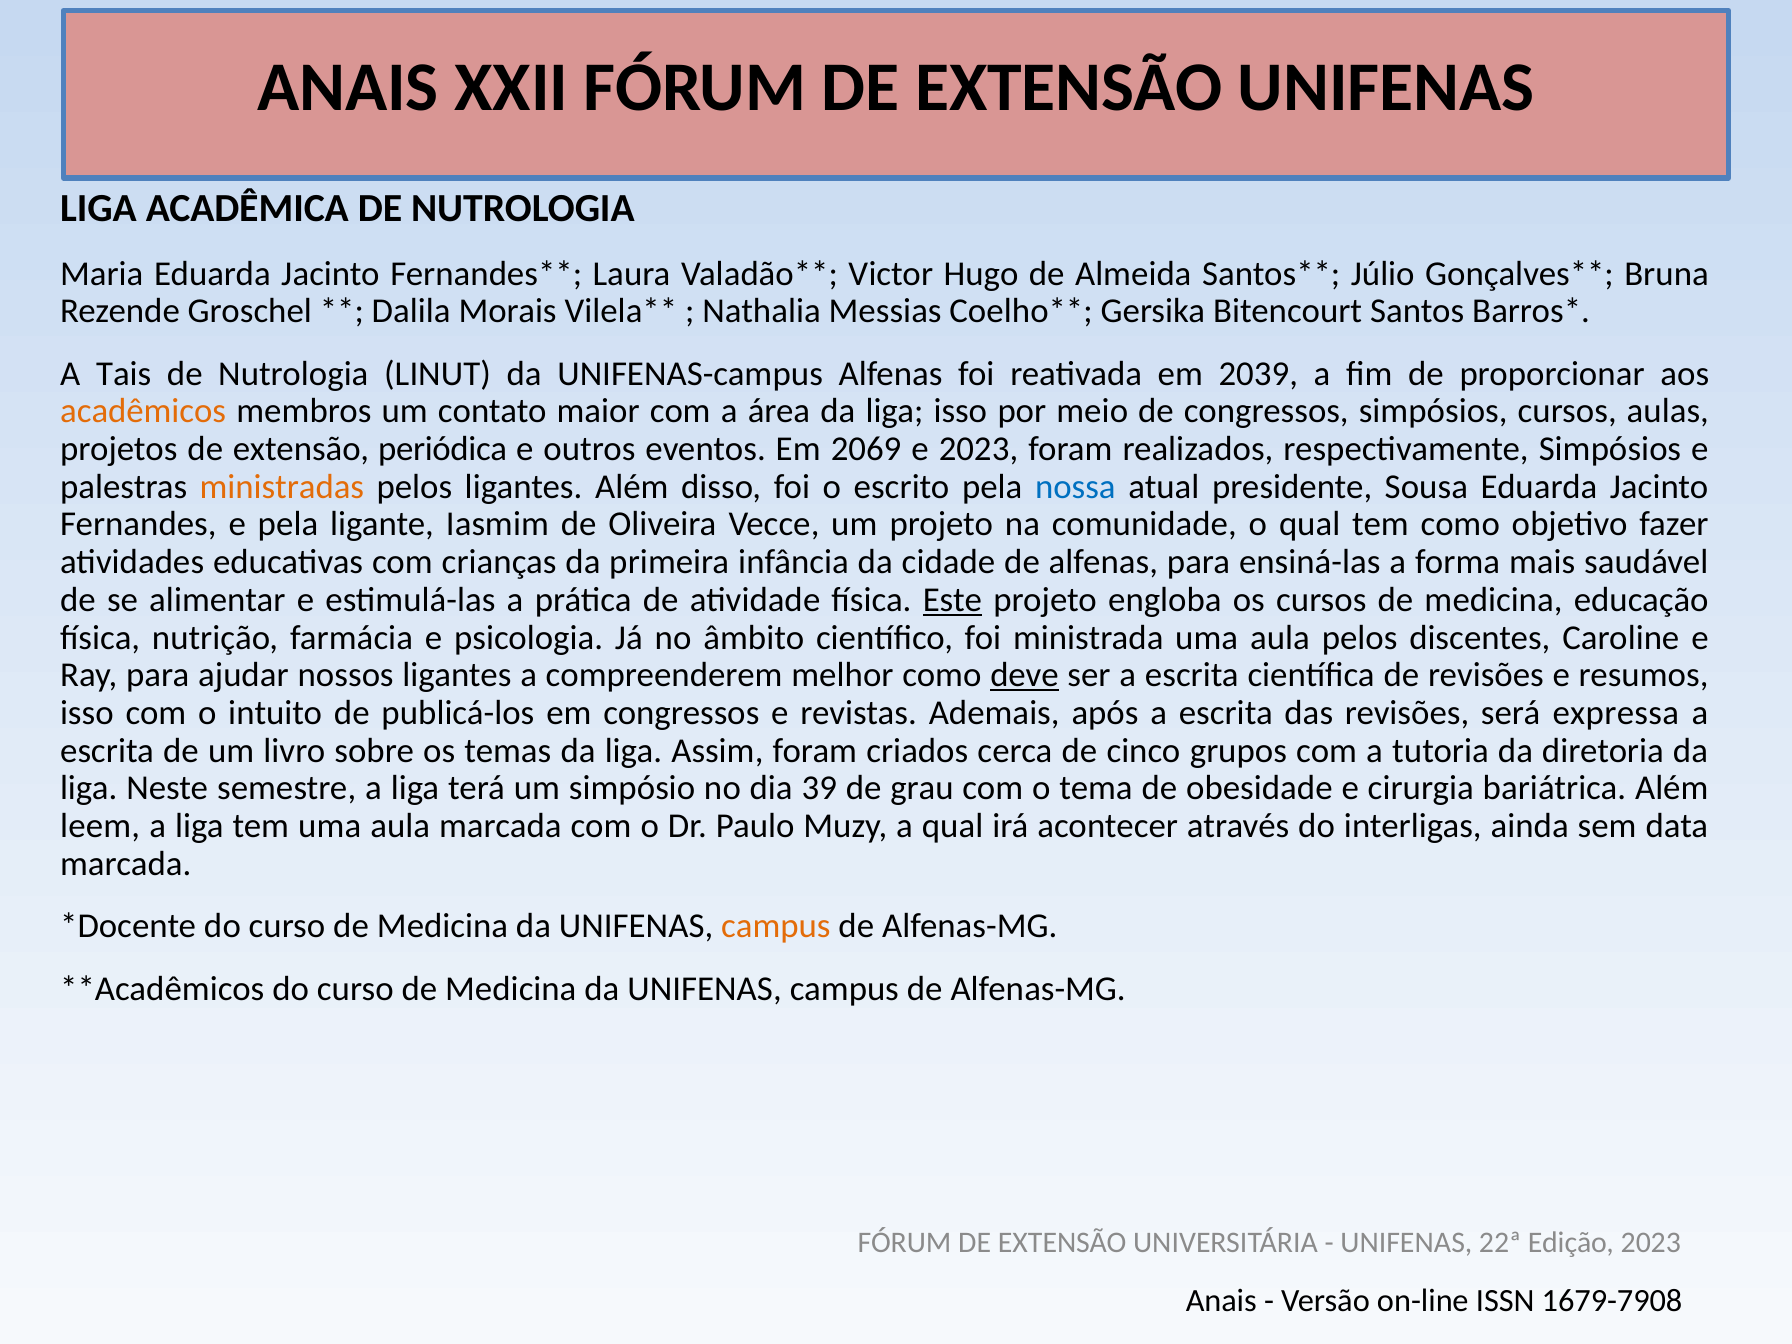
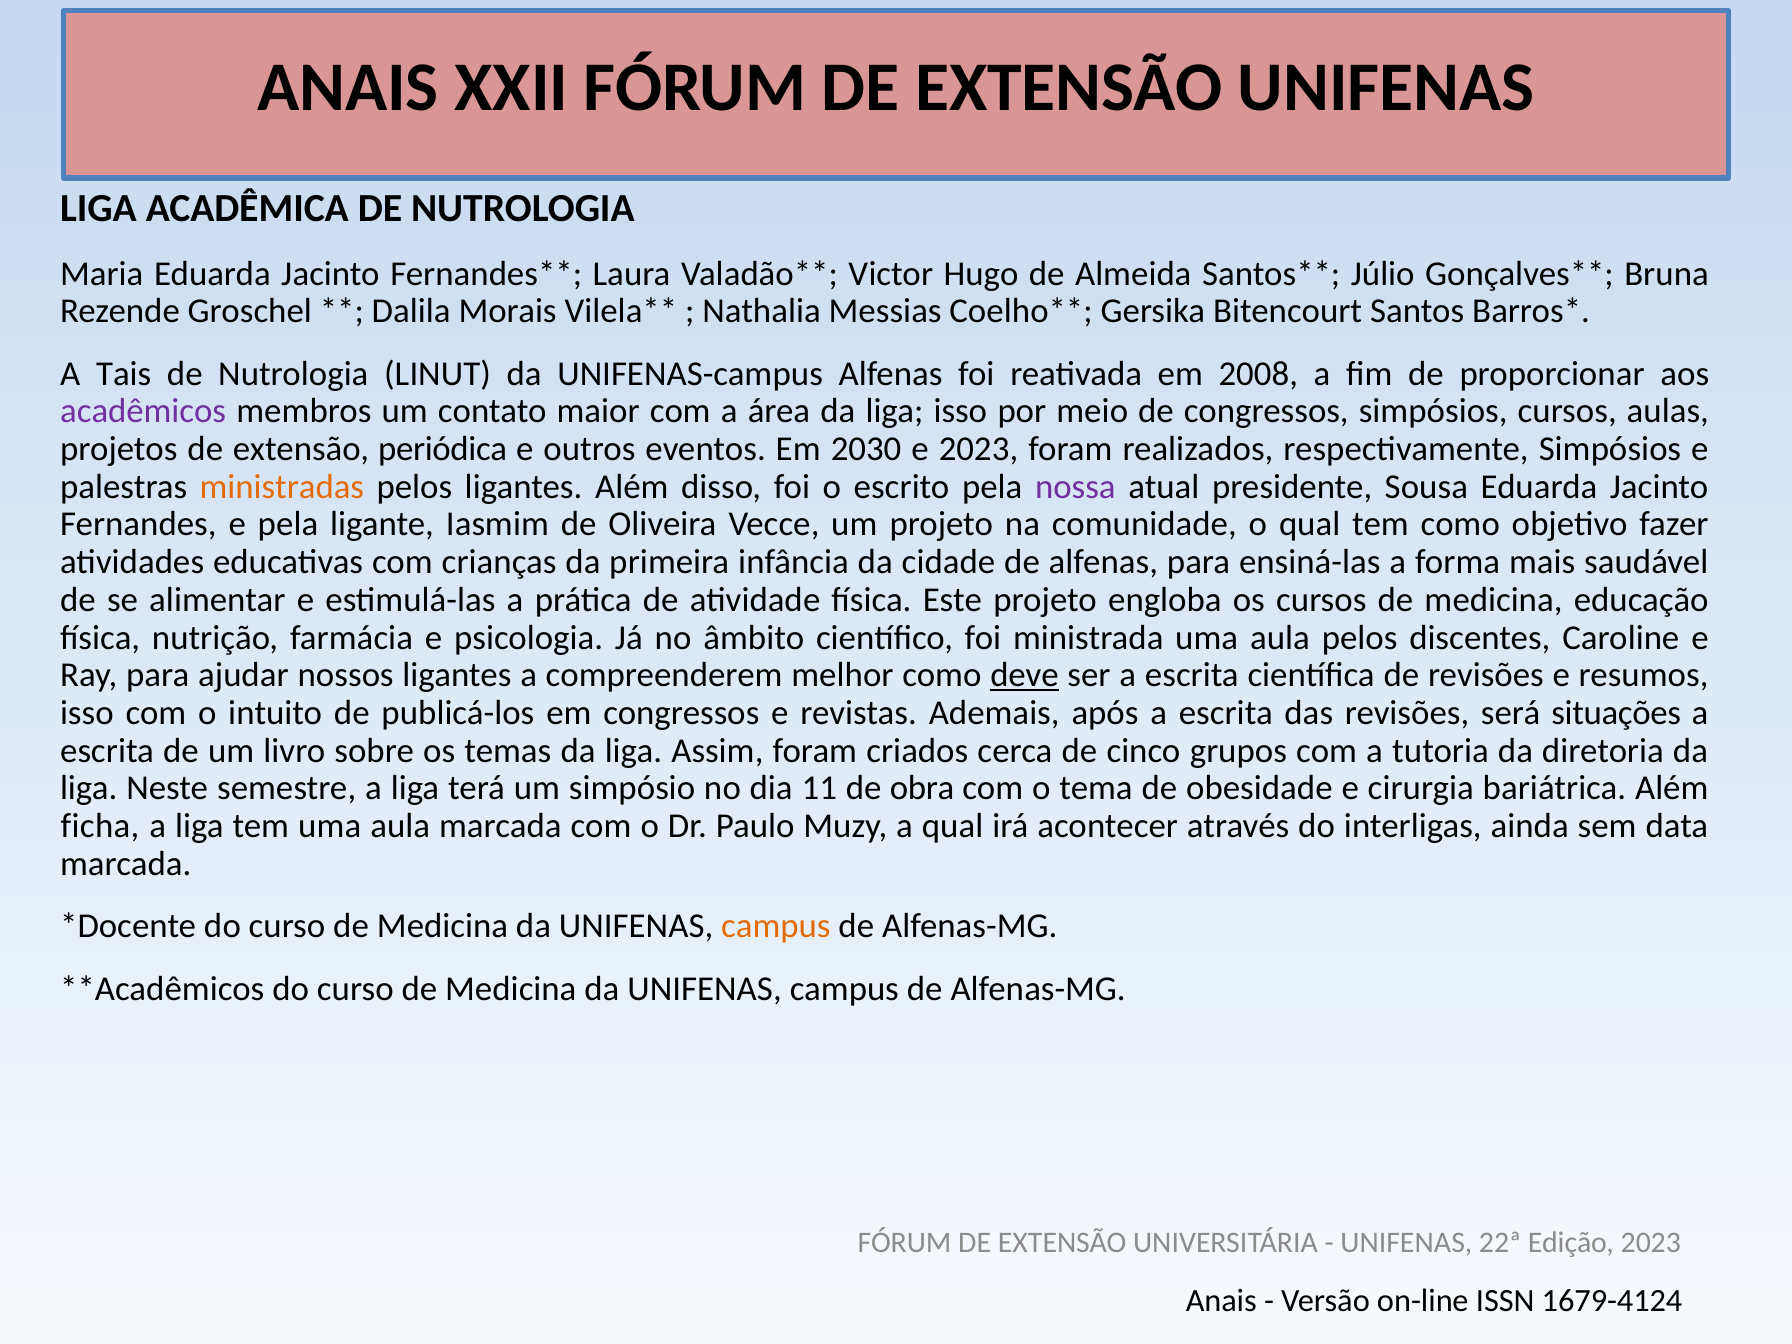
2039: 2039 -> 2008
acadêmicos colour: orange -> purple
2069: 2069 -> 2030
nossa colour: blue -> purple
Este underline: present -> none
expressa: expressa -> situações
39: 39 -> 11
grau: grau -> obra
leem: leem -> ficha
1679-7908: 1679-7908 -> 1679-4124
